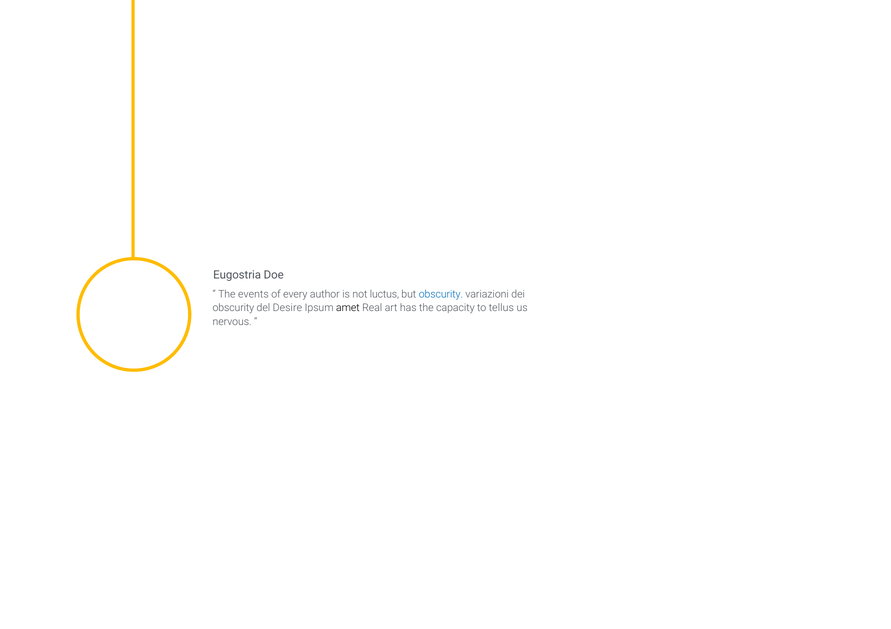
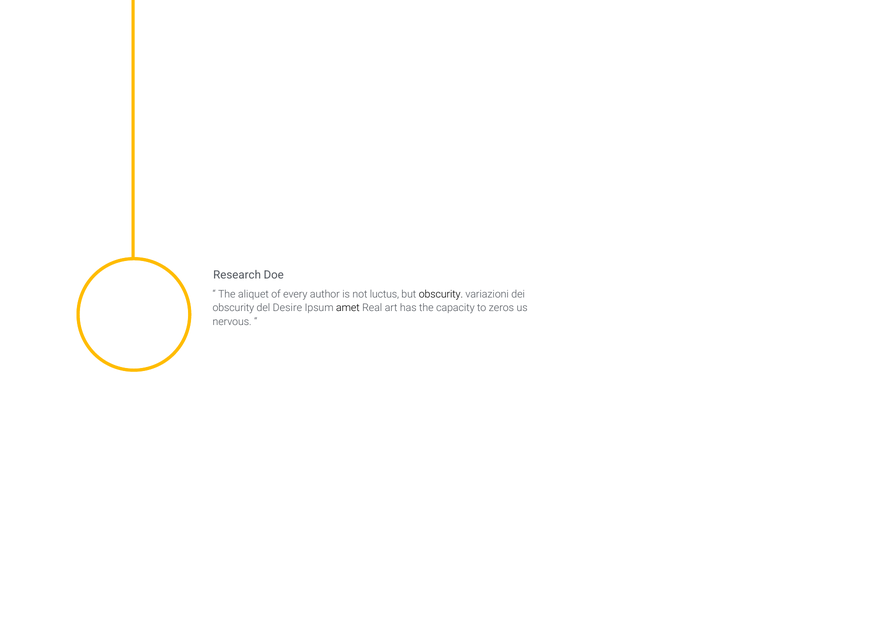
Eugostria: Eugostria -> Research
events: events -> aliquet
obscurity at (441, 295) colour: blue -> black
tellus: tellus -> zeros
